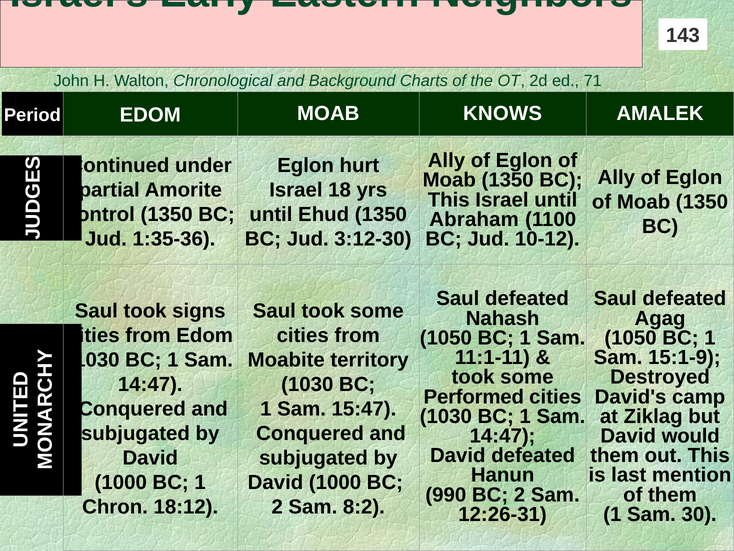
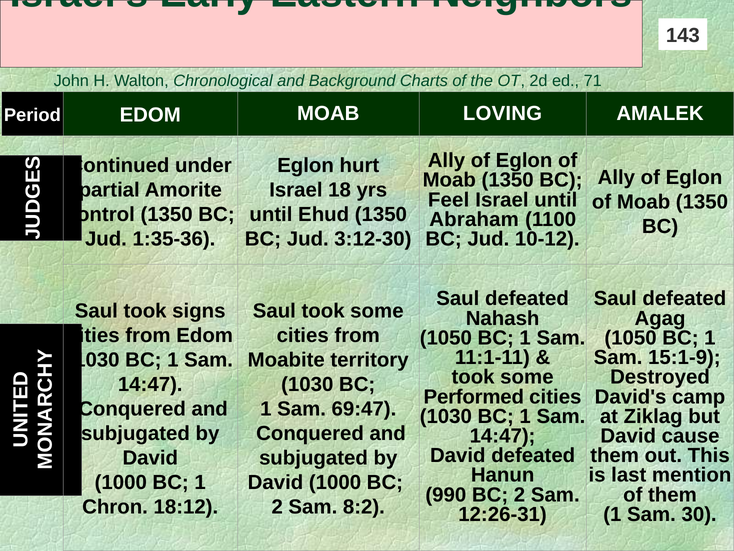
KNOWS: KNOWS -> LOVING
This at (449, 200): This -> Feel
15:47: 15:47 -> 69:47
would: would -> cause
